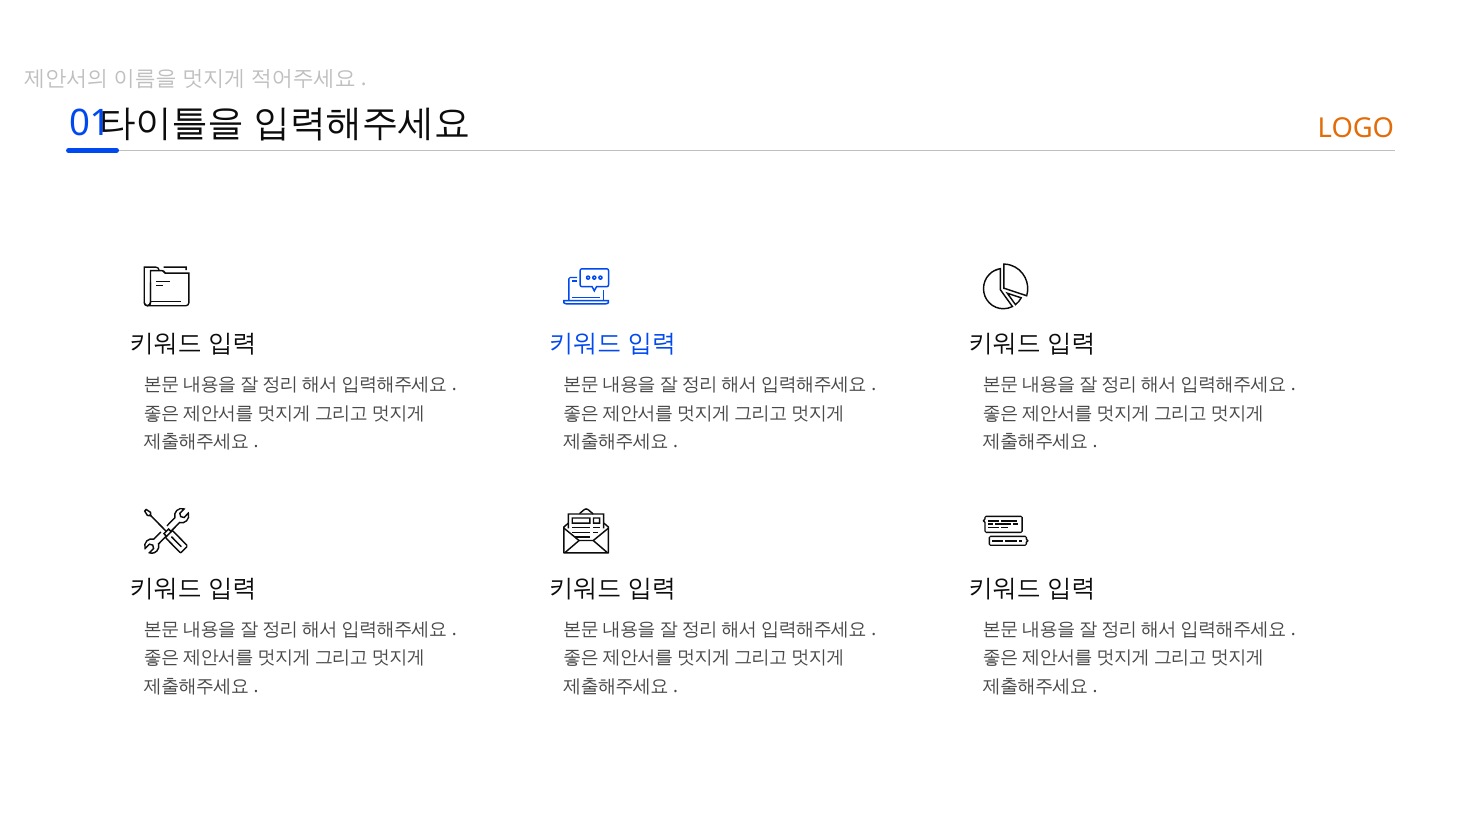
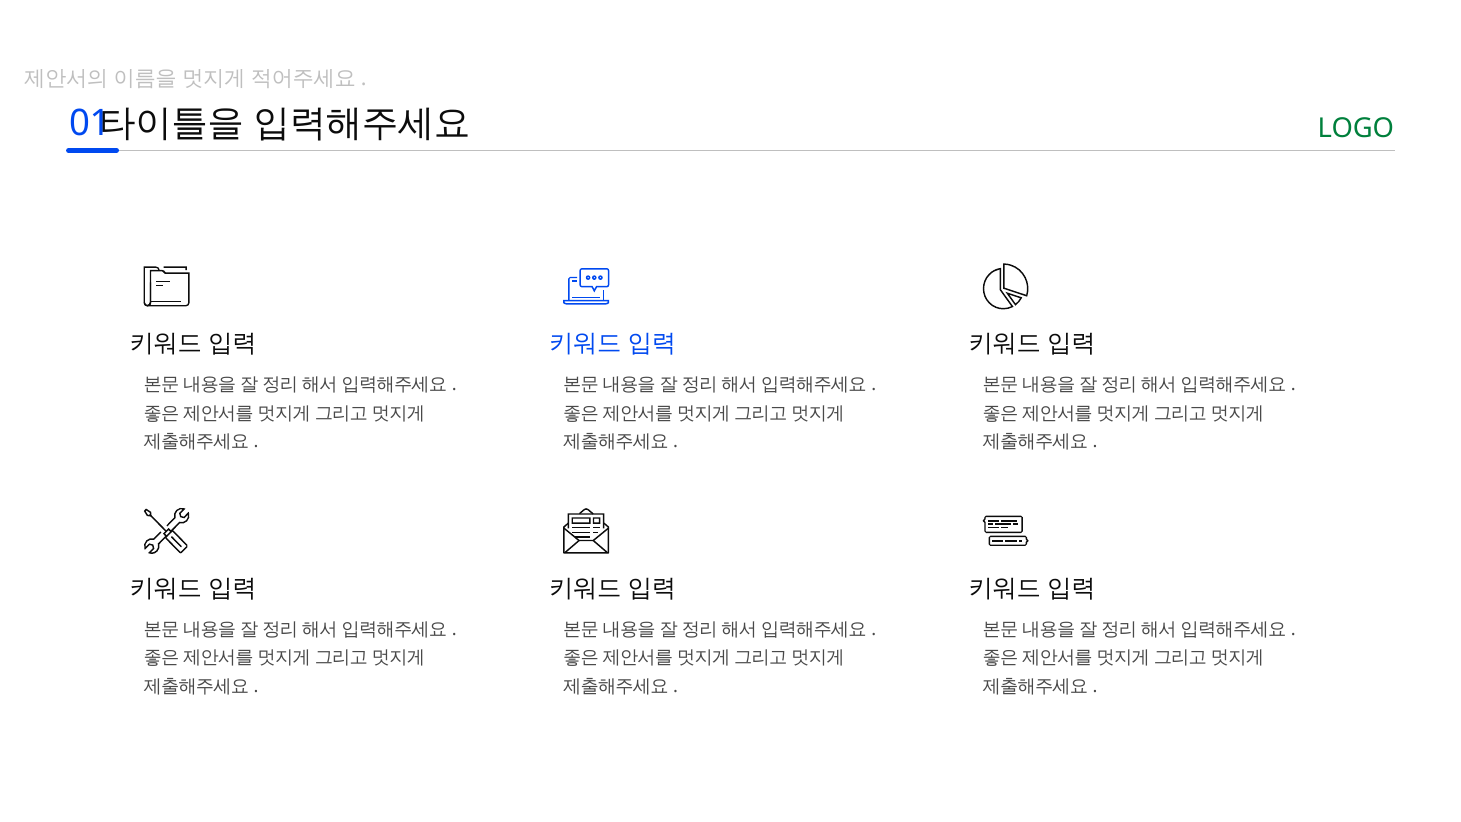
LOGO colour: orange -> green
